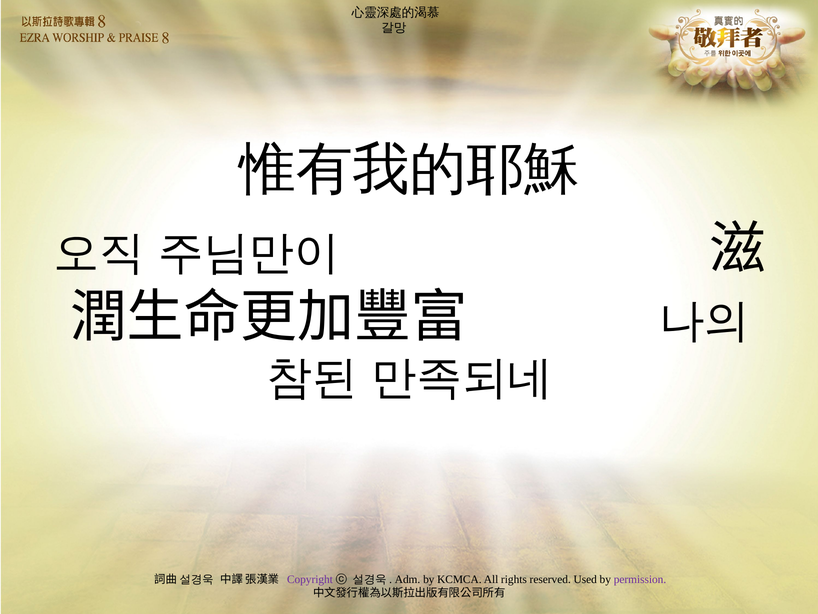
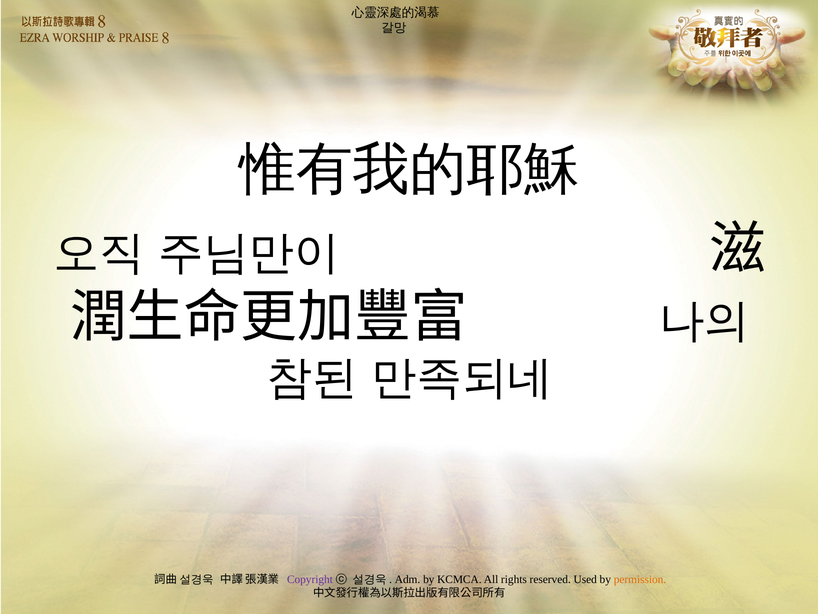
permission colour: purple -> orange
